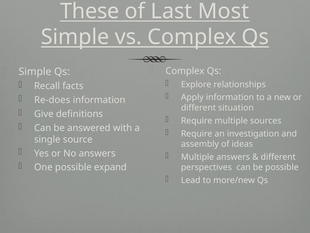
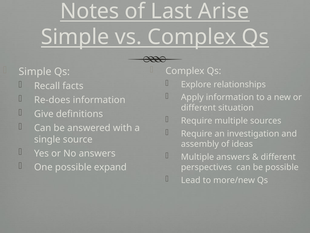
These: These -> Notes
Most: Most -> Arise
